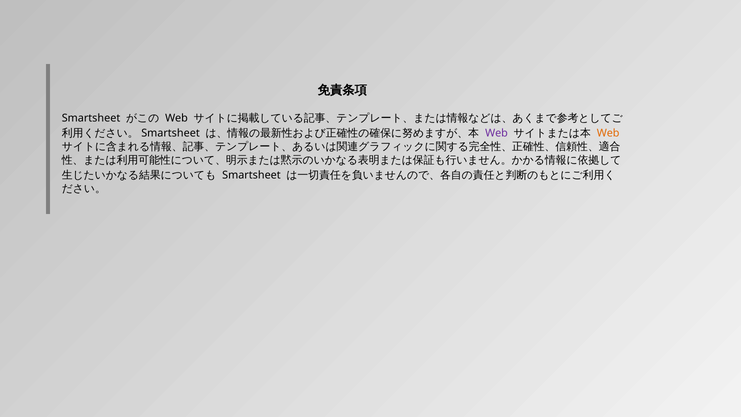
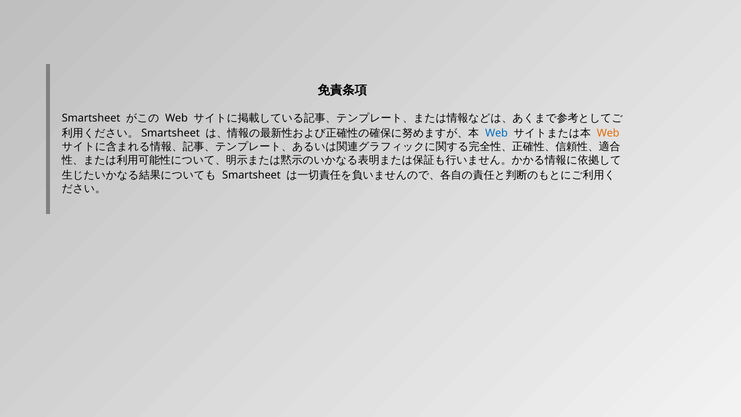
Web at (497, 133) colour: purple -> blue
